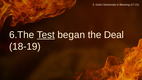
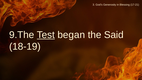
6.The: 6.The -> 9.The
Deal: Deal -> Said
